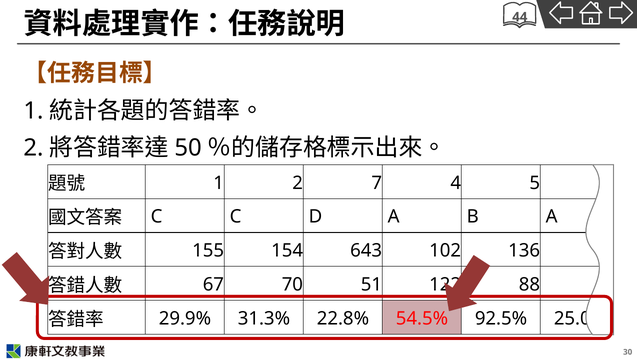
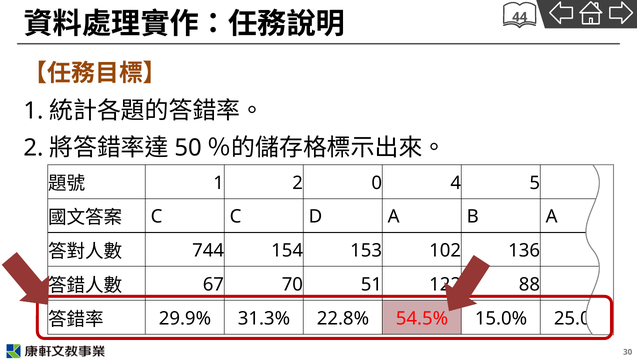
7: 7 -> 0
155: 155 -> 744
643: 643 -> 153
92.5%: 92.5% -> 15.0%
